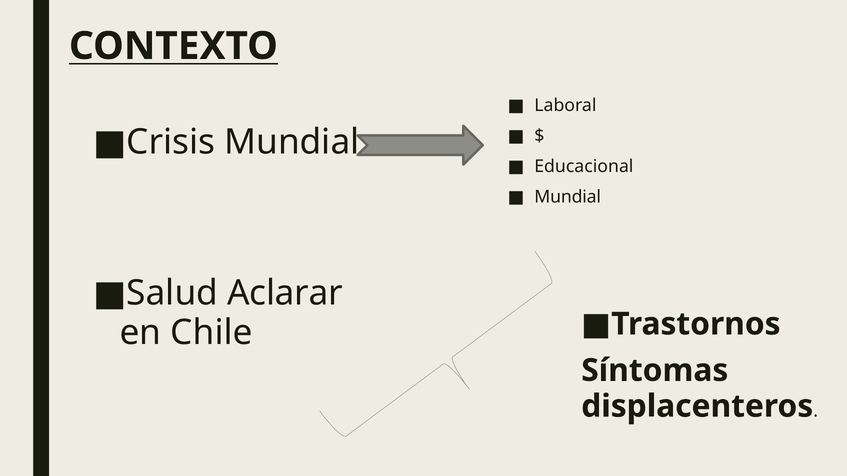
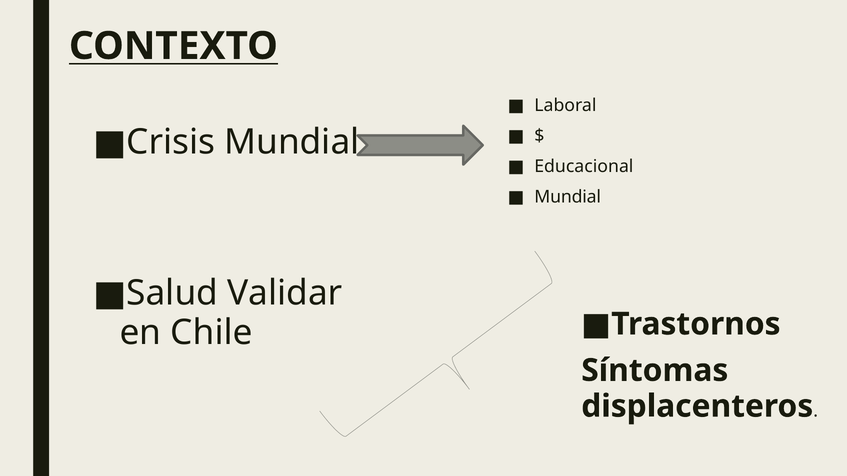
Aclarar: Aclarar -> Validar
